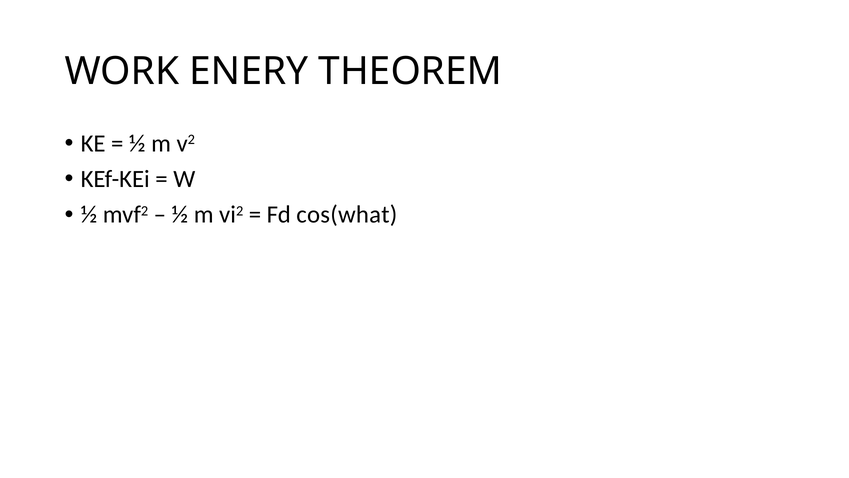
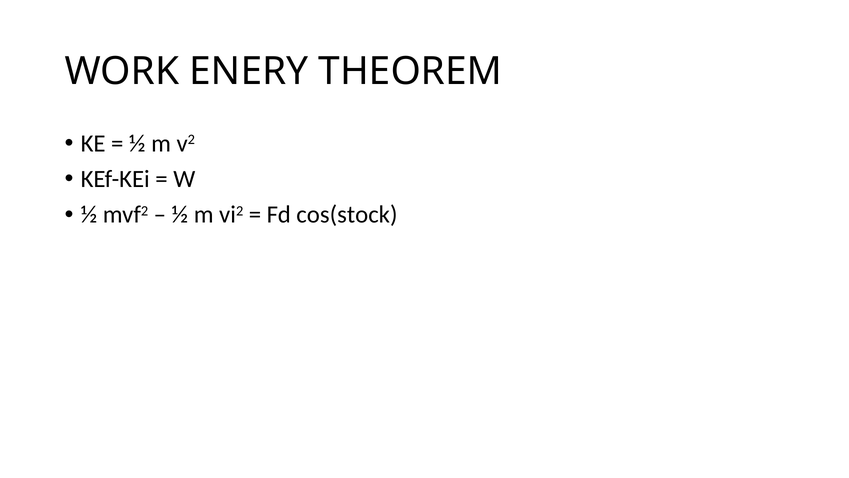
cos(what: cos(what -> cos(stock
